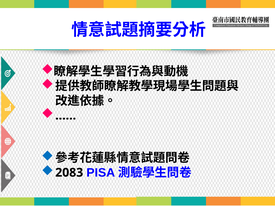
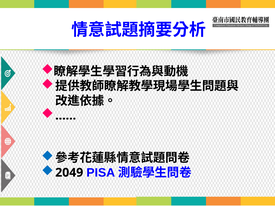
2083: 2083 -> 2049
